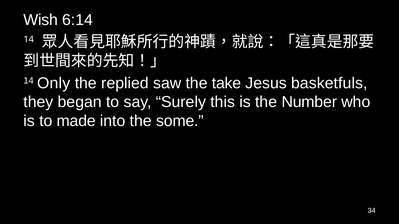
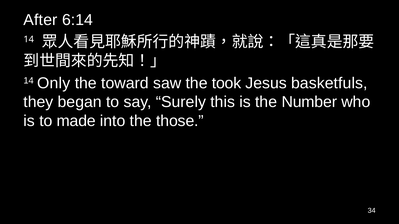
Wish: Wish -> After
replied: replied -> toward
take: take -> took
some: some -> those
